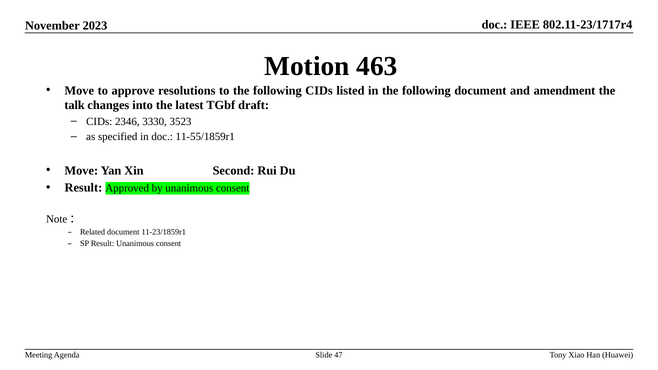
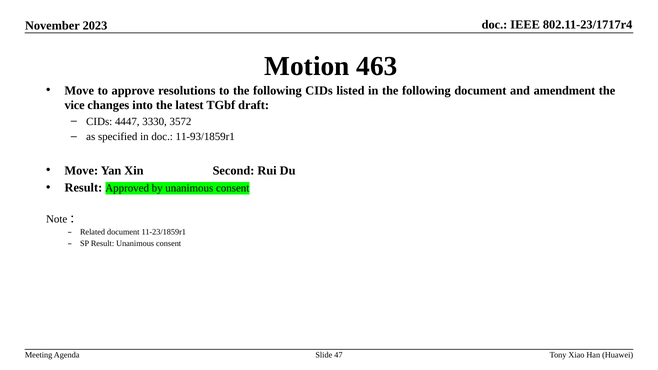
talk: talk -> vice
2346: 2346 -> 4447
3523: 3523 -> 3572
11-55/1859r1: 11-55/1859r1 -> 11-93/1859r1
